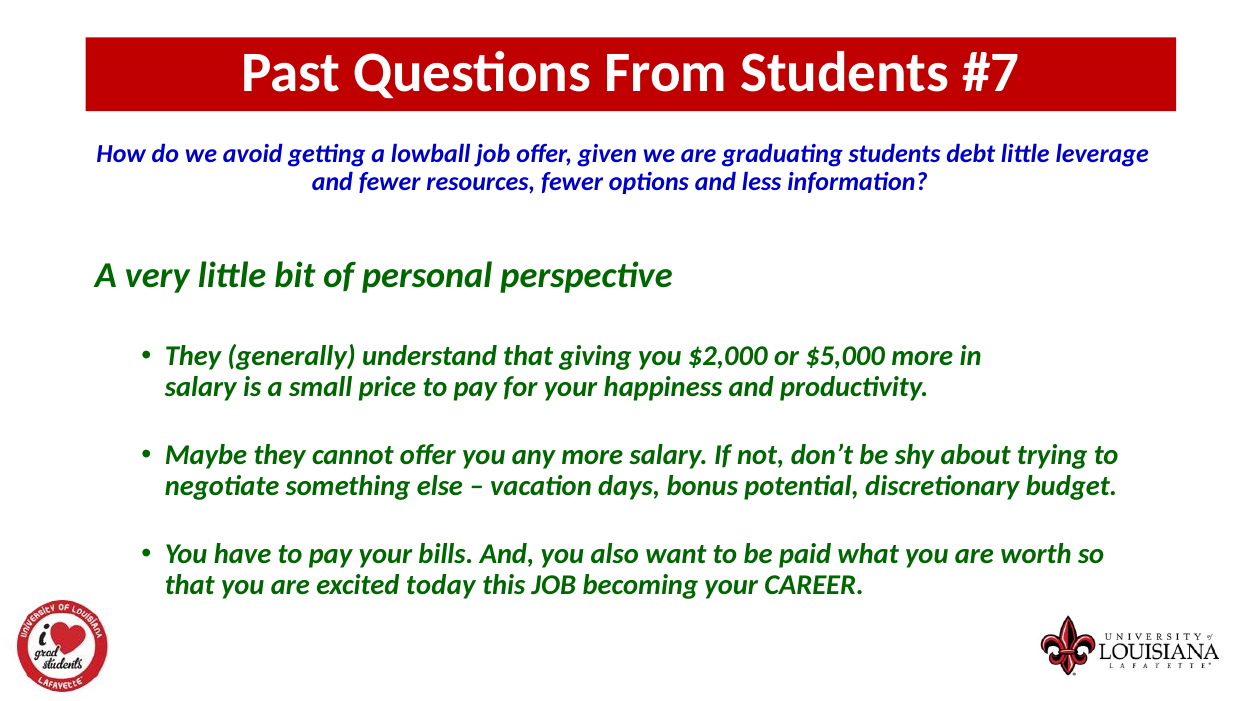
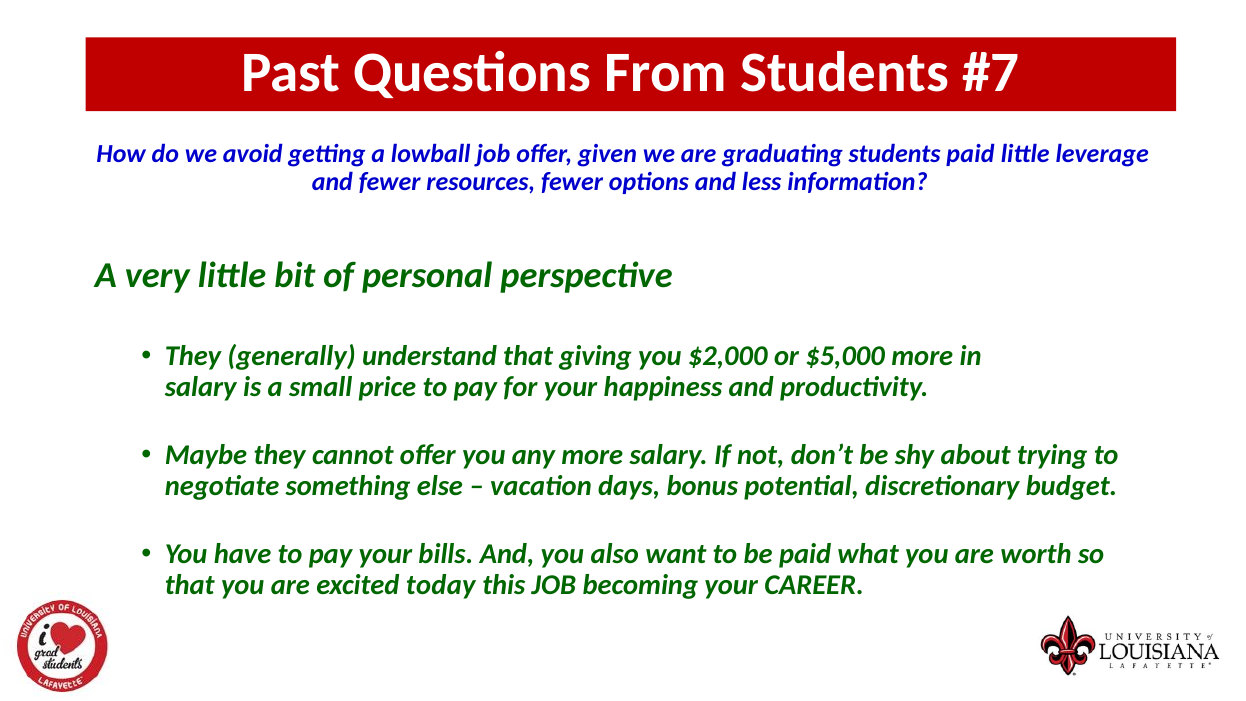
students debt: debt -> paid
